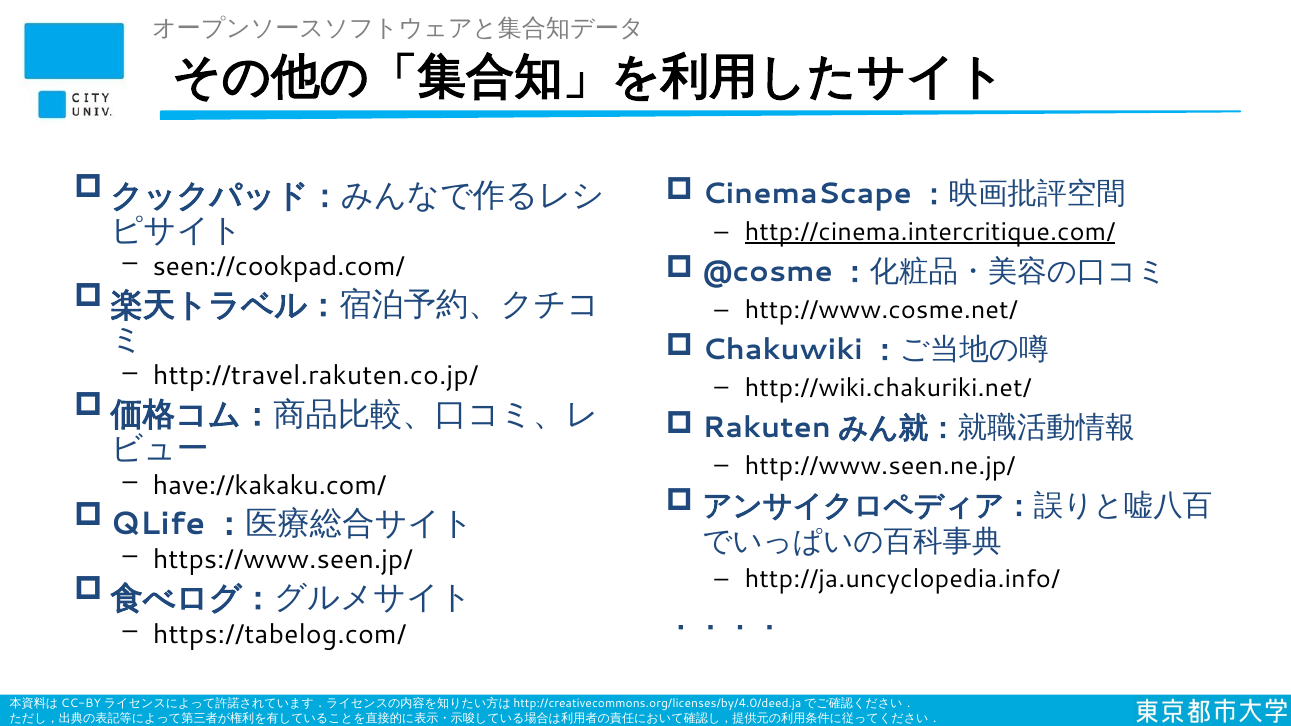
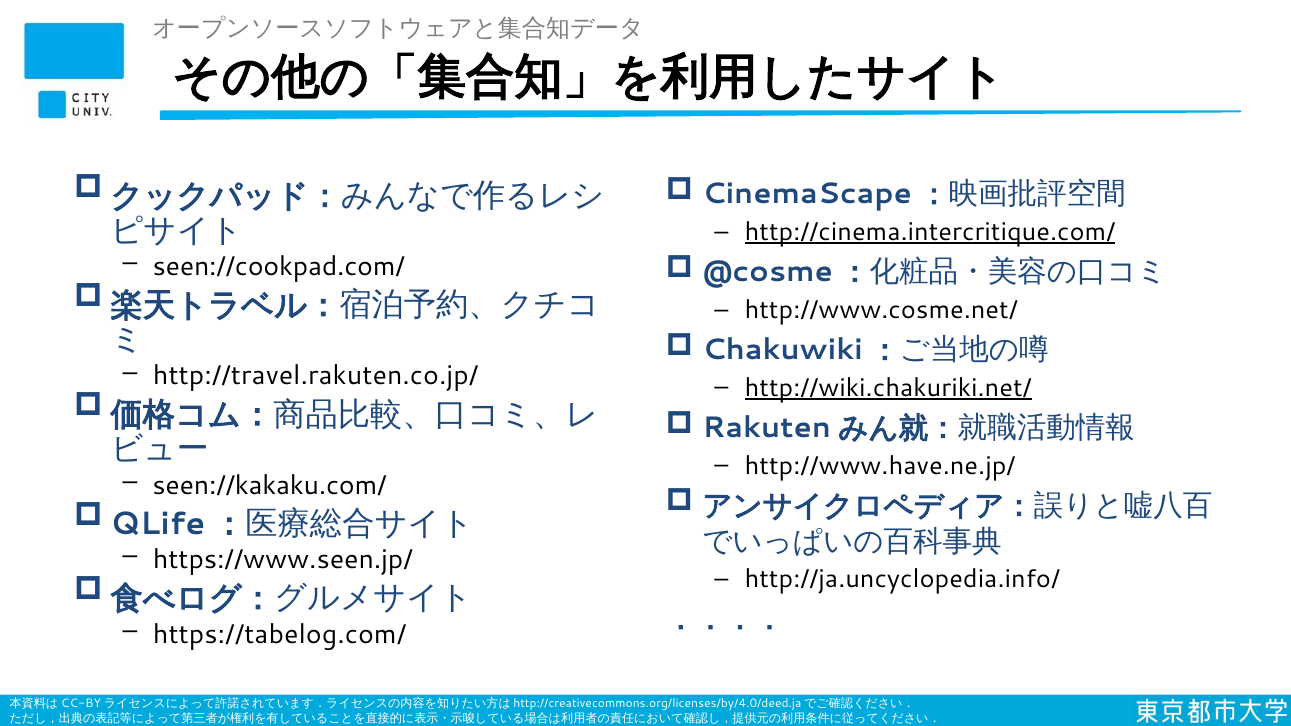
http://wiki.chakuriki.net/ underline: none -> present
http://www.seen.ne.jp/: http://www.seen.ne.jp/ -> http://www.have.ne.jp/
have://kakaku.com/: have://kakaku.com/ -> seen://kakaku.com/
